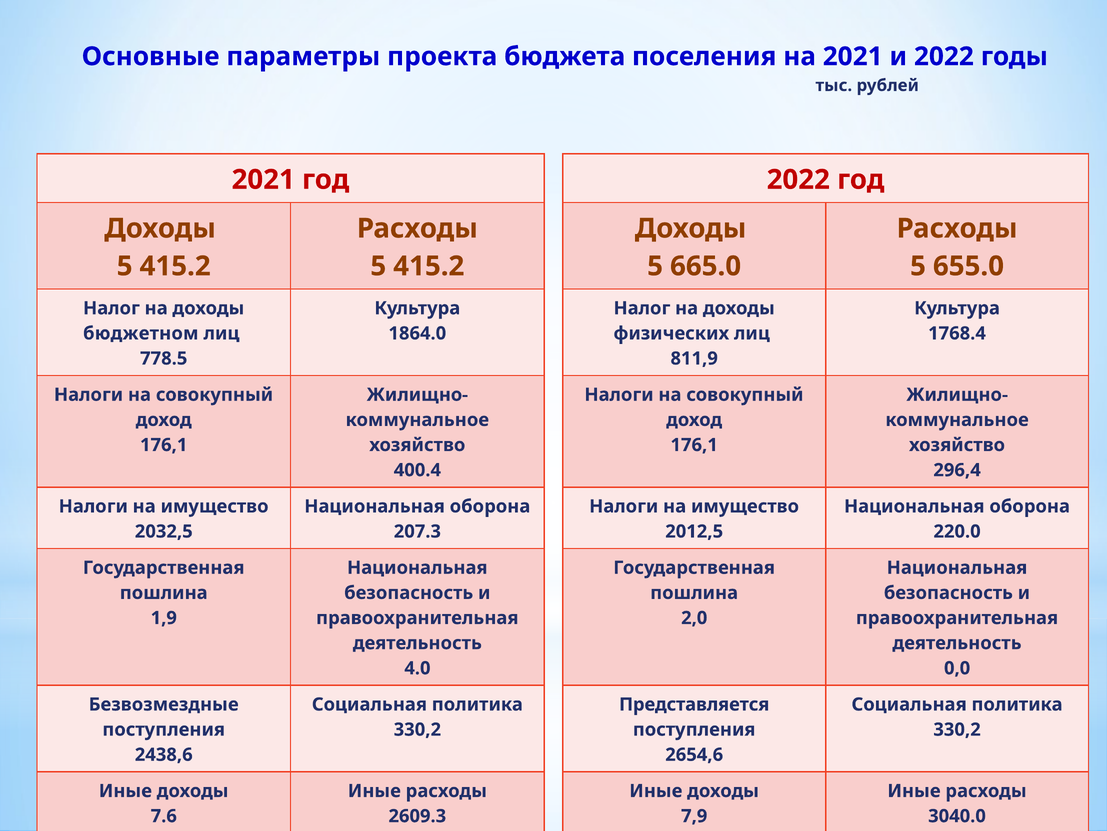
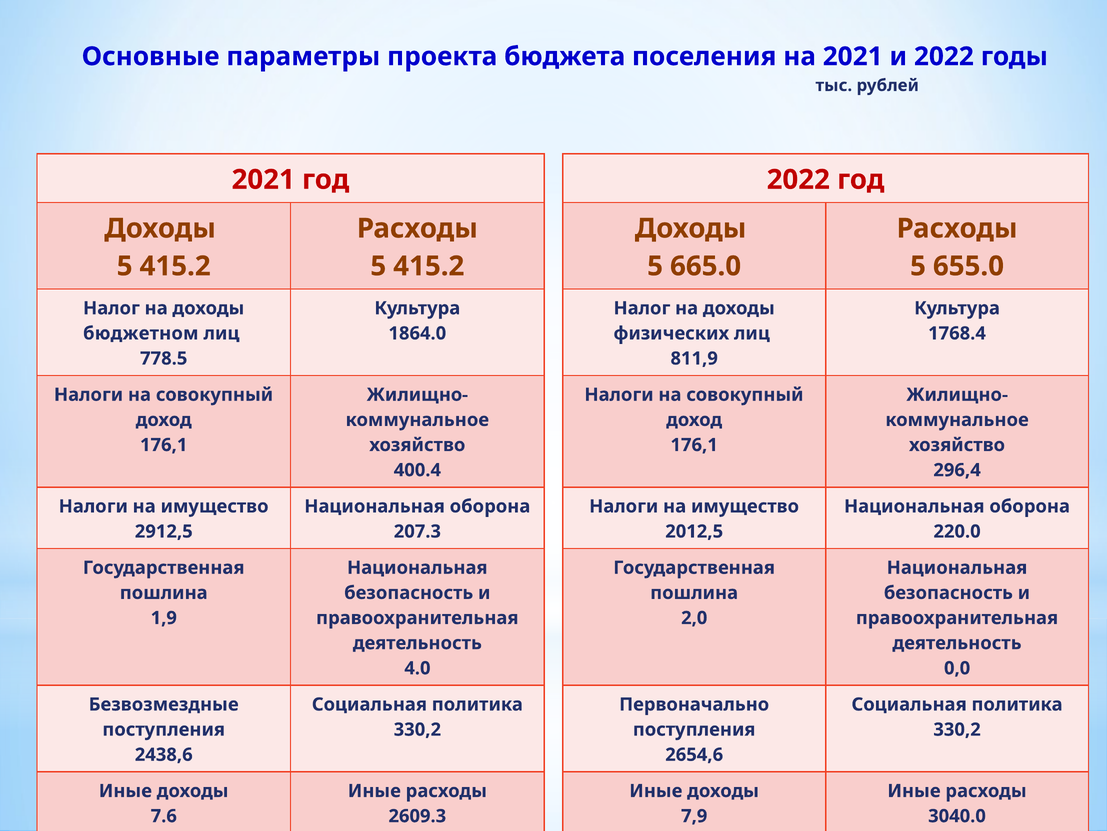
2032,5: 2032,5 -> 2912,5
Представляется: Представляется -> Первоначально
